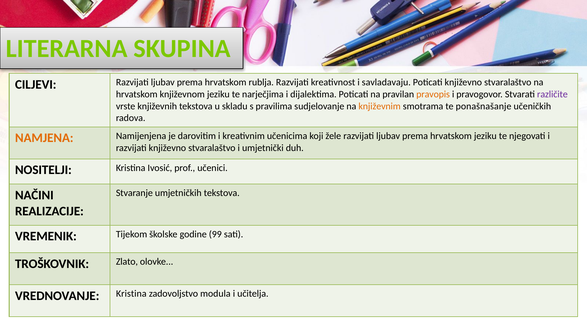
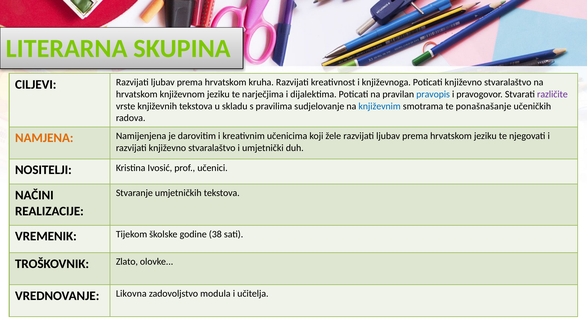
rublja: rublja -> kruha
savladavaju: savladavaju -> književnoga
pravopis colour: orange -> blue
književnim colour: orange -> blue
99: 99 -> 38
VREDNOVANJE Kristina: Kristina -> Likovna
